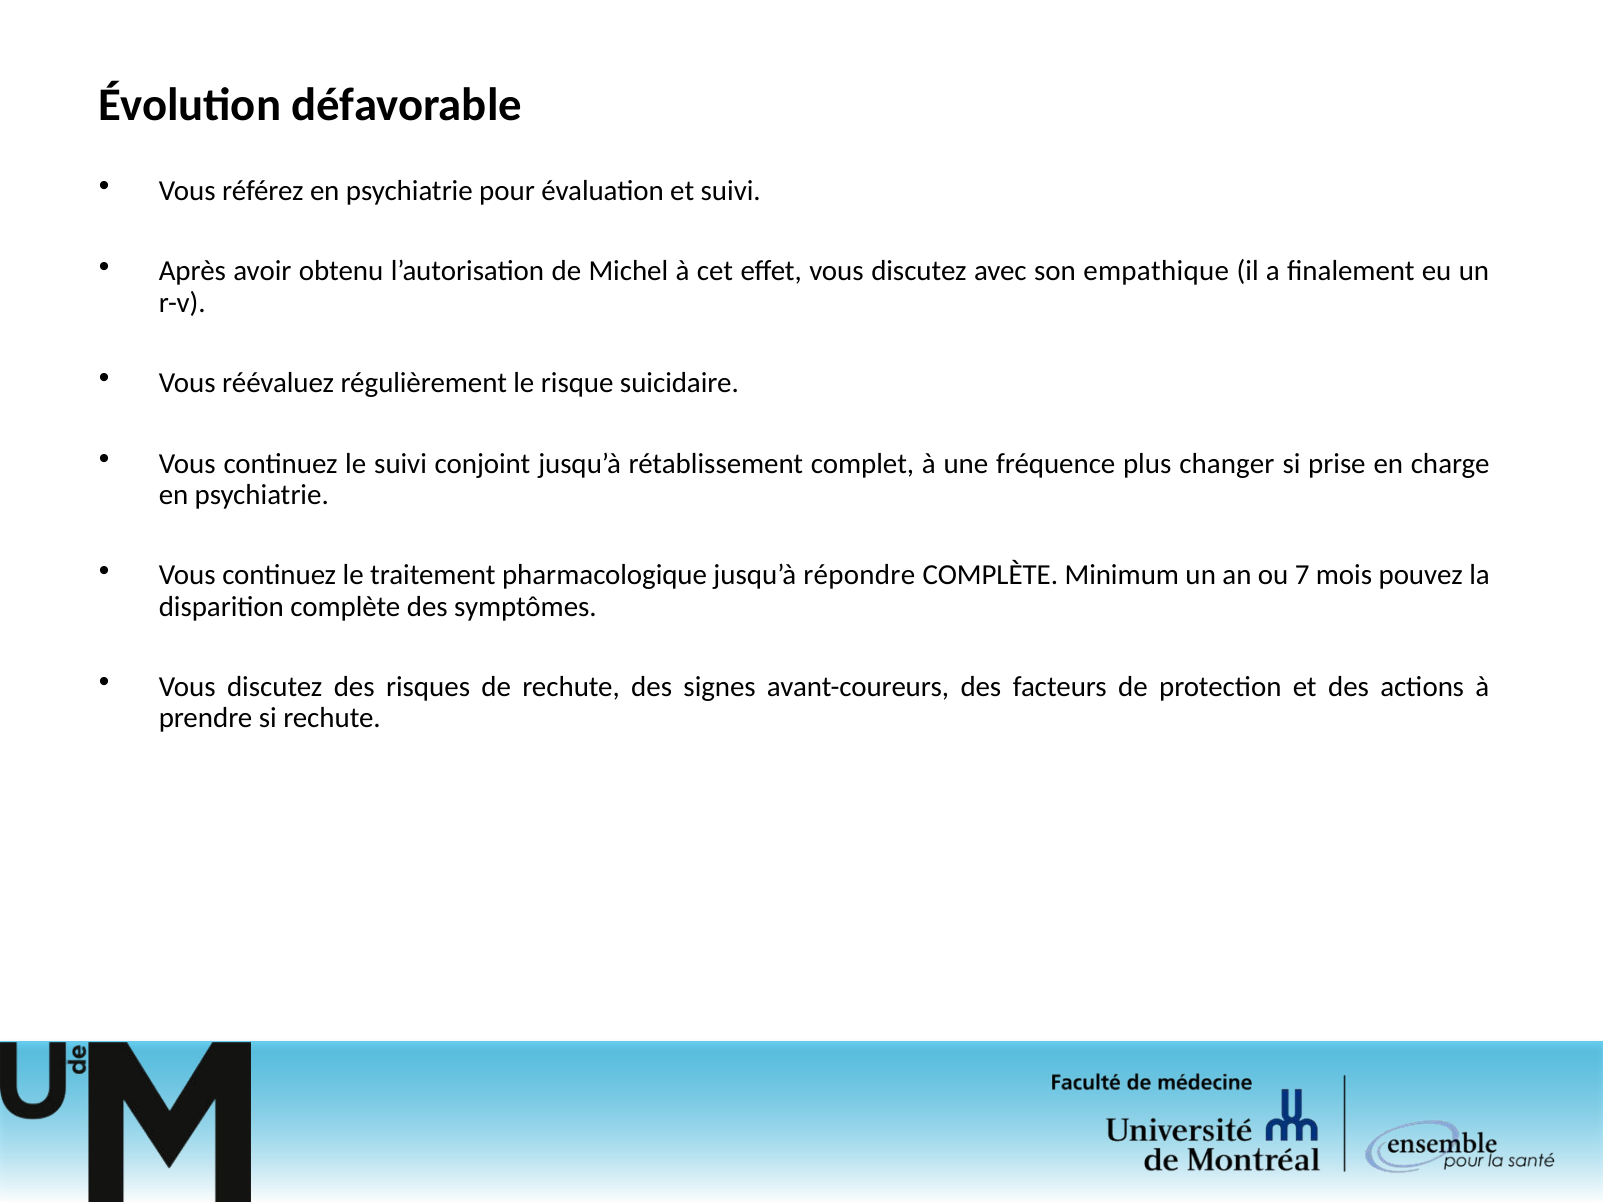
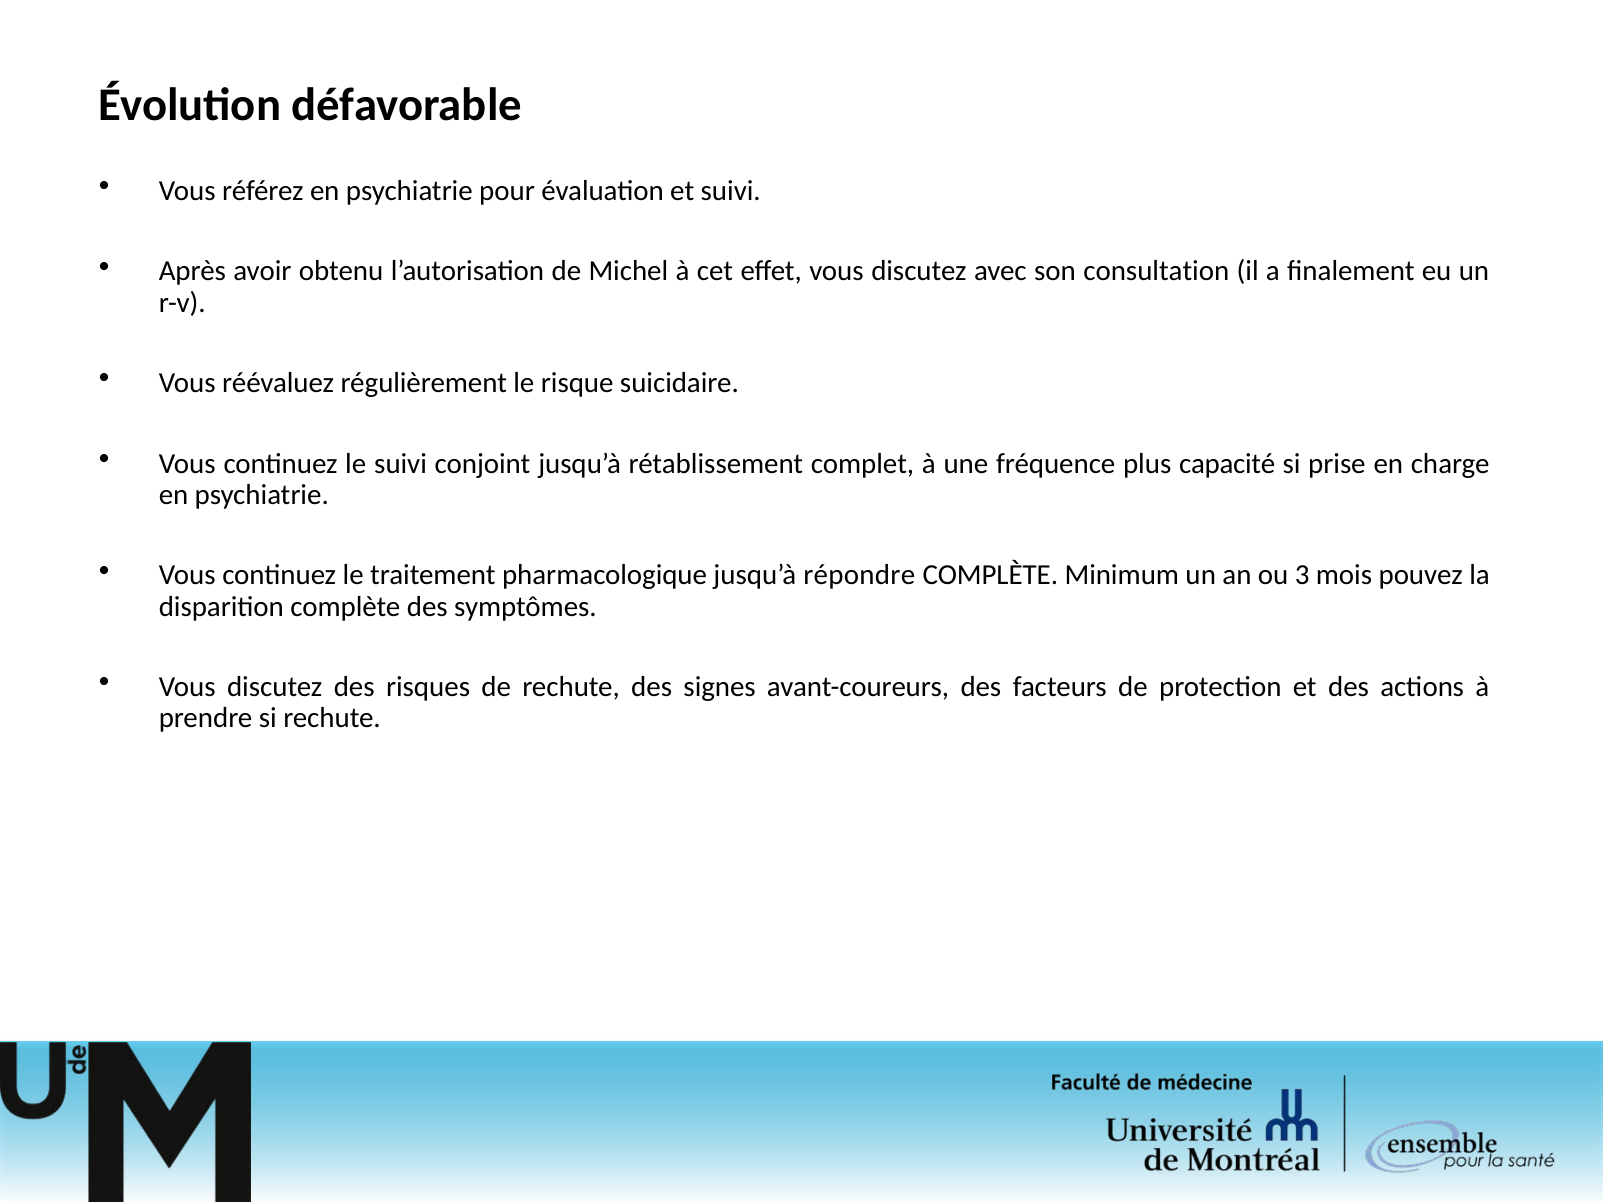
empathique: empathique -> consultation
changer: changer -> capacité
7: 7 -> 3
